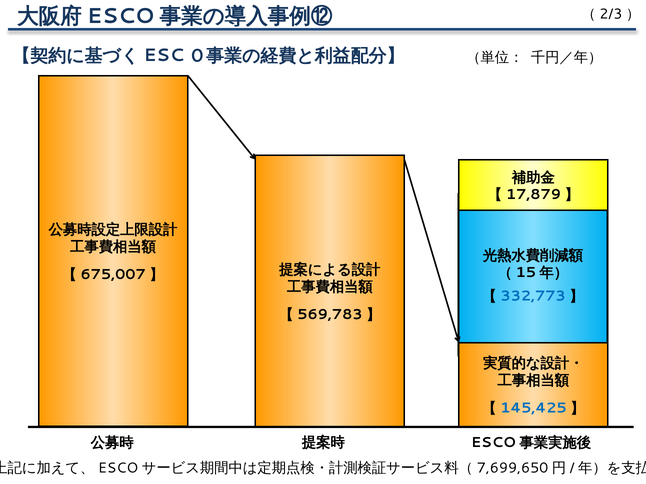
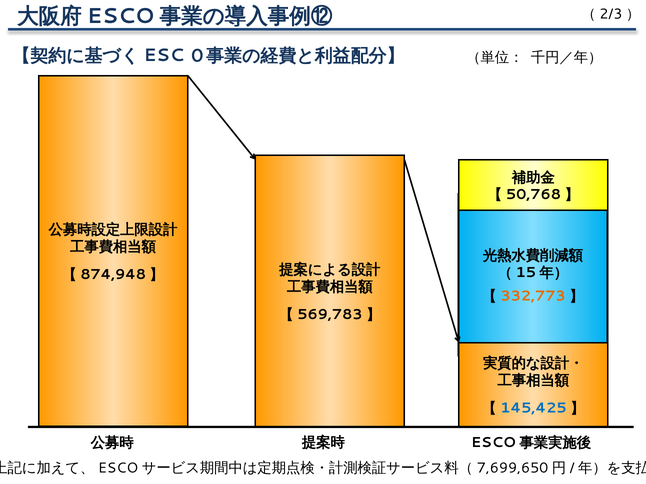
17,879: 17,879 -> 50,768
675,007: 675,007 -> 874,948
332,773 colour: blue -> orange
